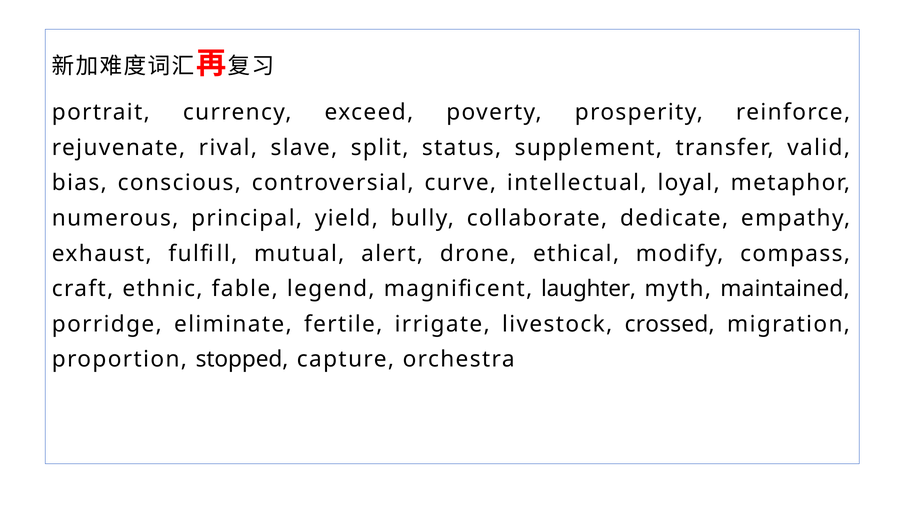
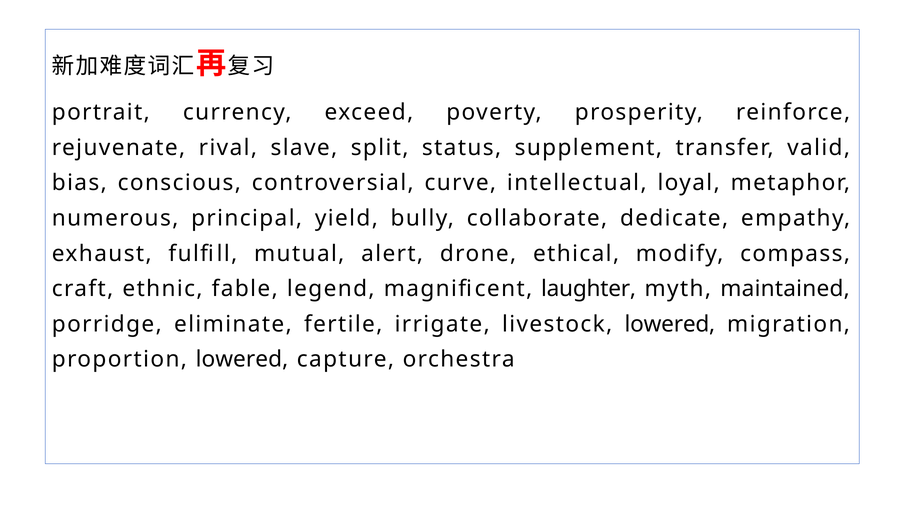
livestock crossed: crossed -> lowered
proportion stopped: stopped -> lowered
